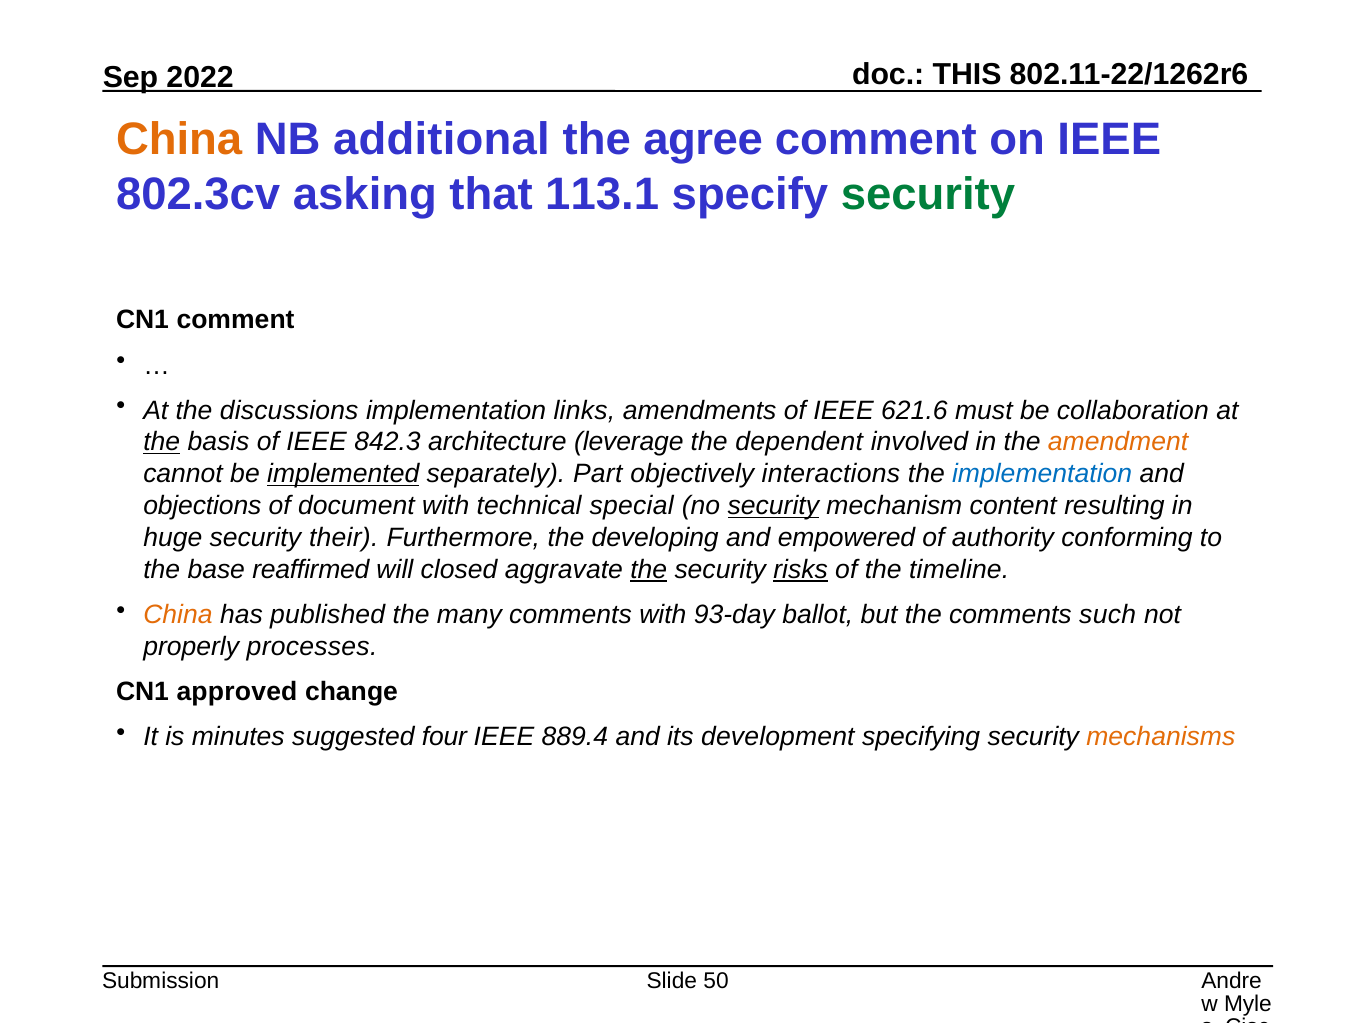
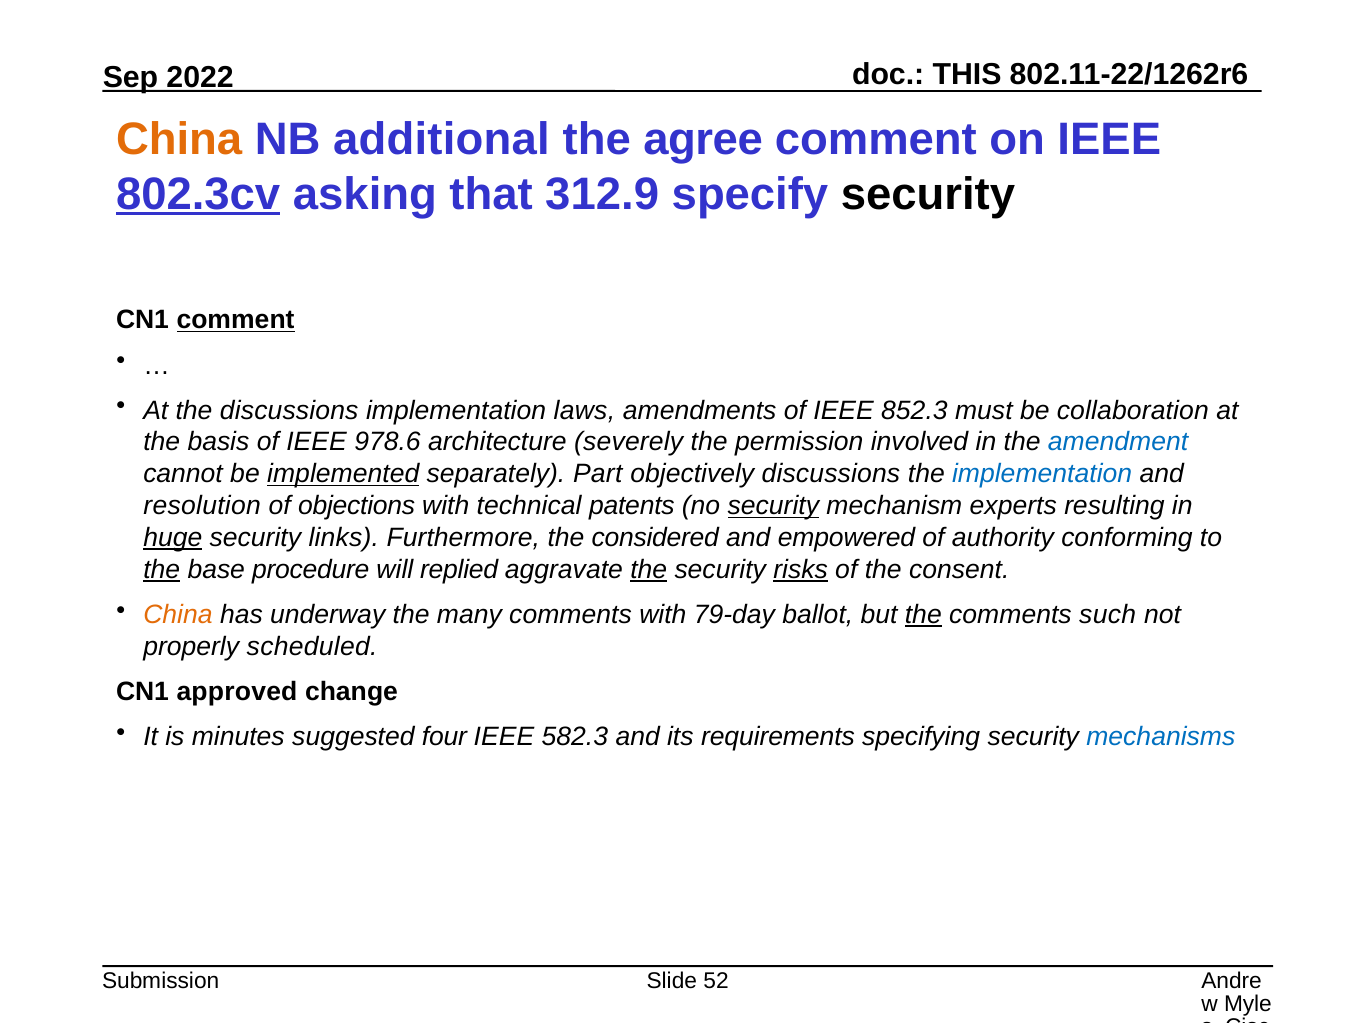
802.3cv underline: none -> present
113.1: 113.1 -> 312.9
security at (928, 194) colour: green -> black
comment at (236, 320) underline: none -> present
links: links -> laws
621.6: 621.6 -> 852.3
the at (162, 442) underline: present -> none
842.3: 842.3 -> 978.6
leverage: leverage -> severely
dependent: dependent -> permission
amendment colour: orange -> blue
objectively interactions: interactions -> discussions
objections: objections -> resolution
document: document -> objections
special: special -> patents
content: content -> experts
huge underline: none -> present
their: their -> links
developing: developing -> considered
the at (162, 570) underline: none -> present
reaffirmed: reaffirmed -> procedure
closed: closed -> replied
timeline: timeline -> consent
published: published -> underway
93-day: 93-day -> 79-day
the at (923, 615) underline: none -> present
processes: processes -> scheduled
889.4: 889.4 -> 582.3
development: development -> requirements
mechanisms colour: orange -> blue
50: 50 -> 52
